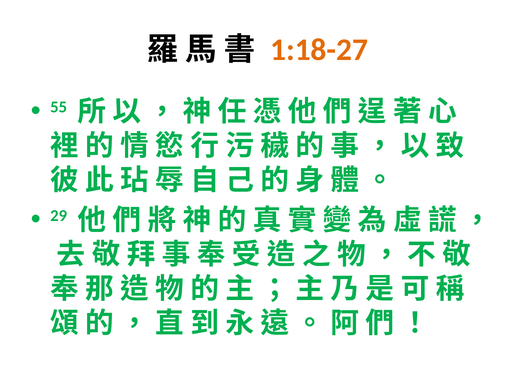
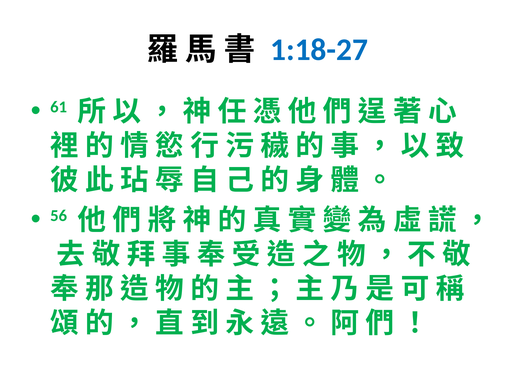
1:18-27 colour: orange -> blue
55: 55 -> 61
29: 29 -> 56
